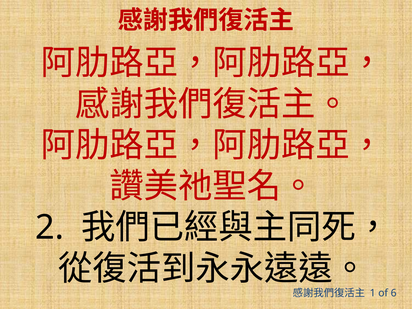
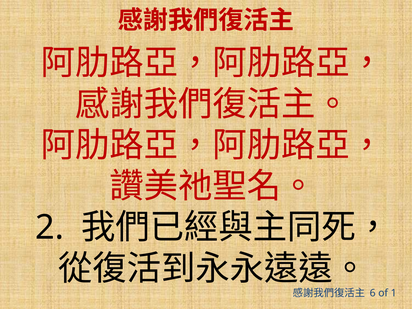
1: 1 -> 6
6: 6 -> 1
